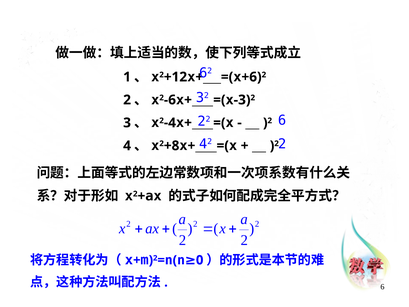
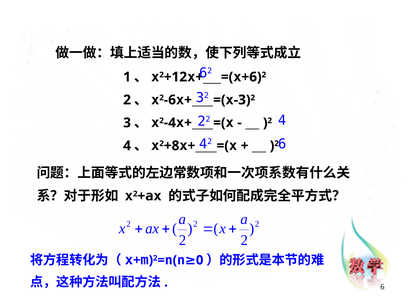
22 6: 6 -> 4
42 2: 2 -> 6
